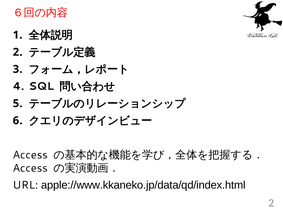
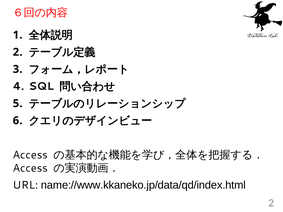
apple://www.kkaneko.jp/data/qd/index.html: apple://www.kkaneko.jp/data/qd/index.html -> name://www.kkaneko.jp/data/qd/index.html
